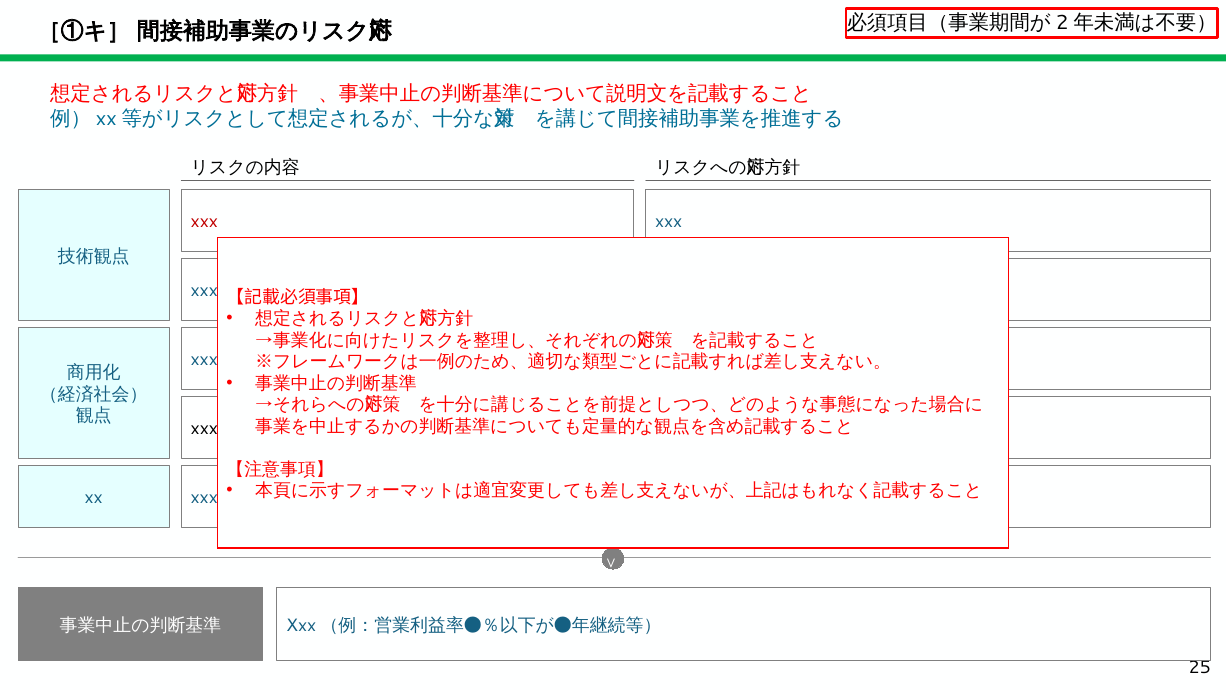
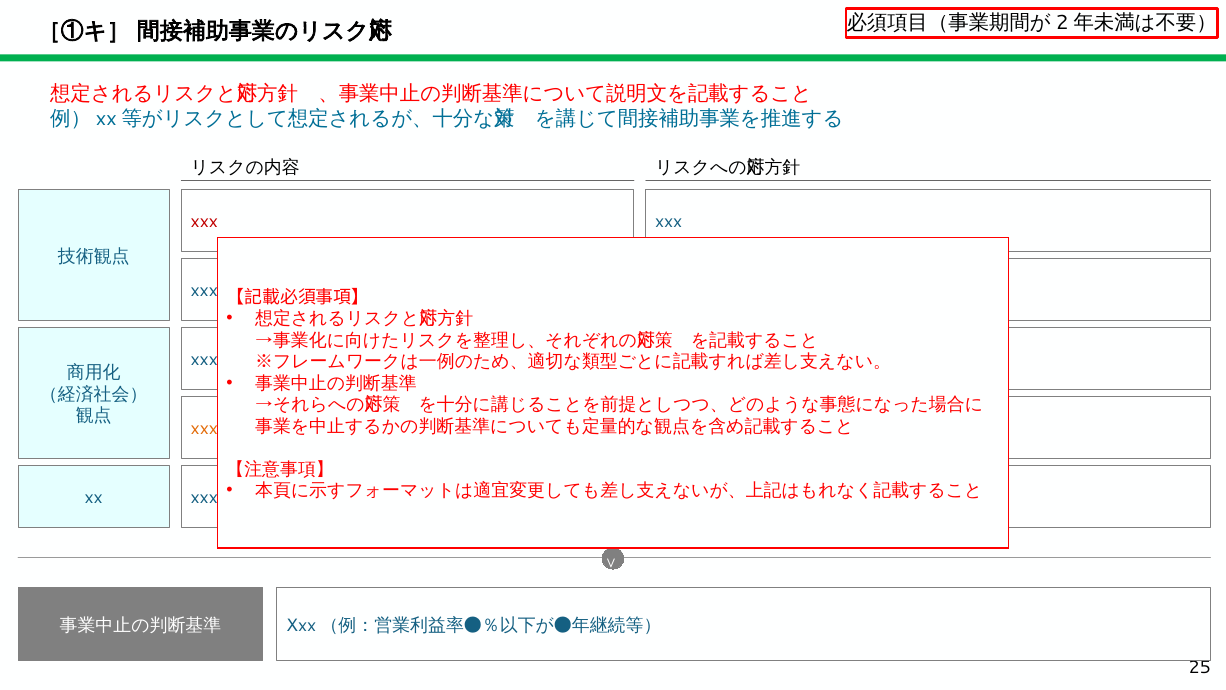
xxx at (204, 428) colour: black -> orange
